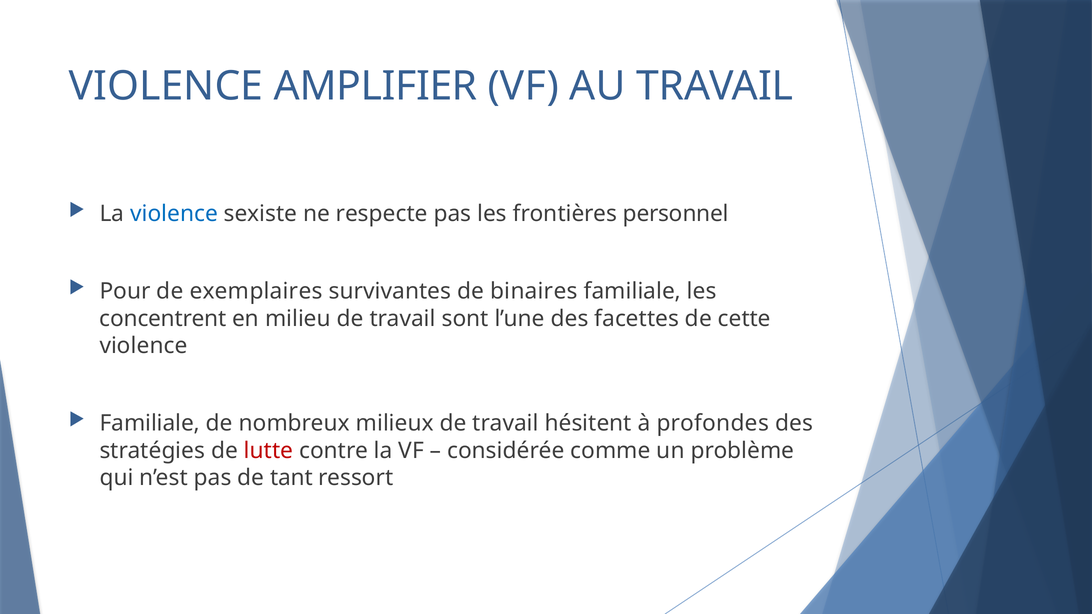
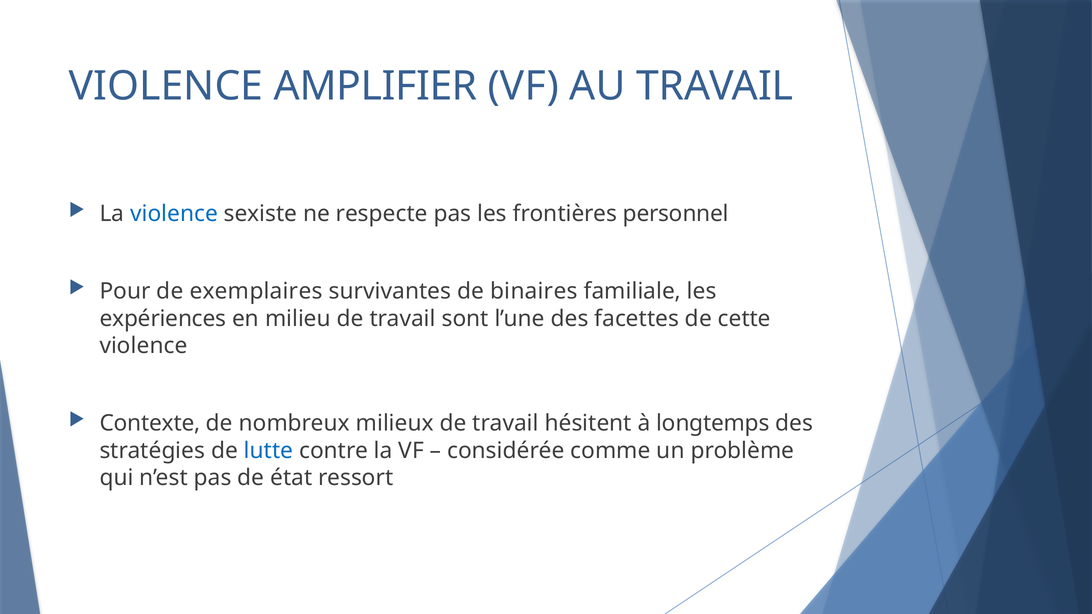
concentrent: concentrent -> expériences
Familiale at (150, 423): Familiale -> Contexte
profondes: profondes -> longtemps
lutte colour: red -> blue
tant: tant -> état
